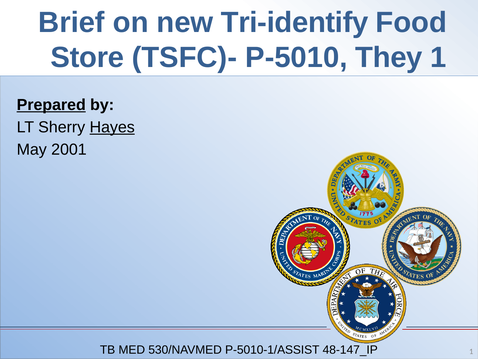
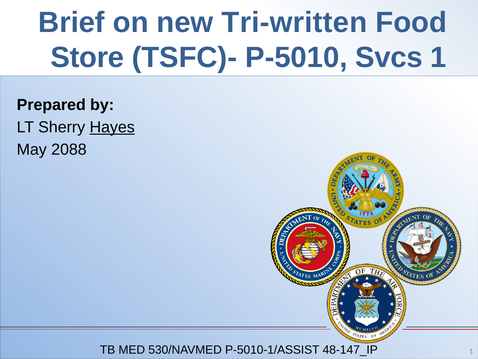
Tri-identify: Tri-identify -> Tri-written
They: They -> Svcs
Prepared underline: present -> none
2001: 2001 -> 2088
